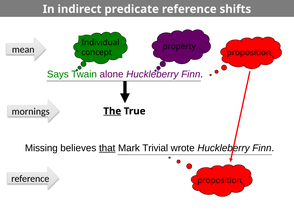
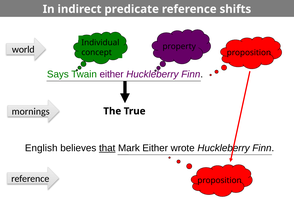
mean: mean -> world
Twain alone: alone -> either
The underline: present -> none
Missing: Missing -> English
Mark Trivial: Trivial -> Either
